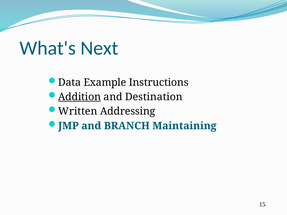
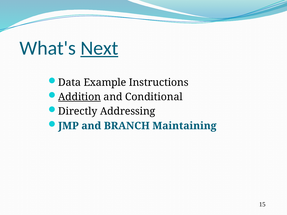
Next underline: none -> present
Destination: Destination -> Conditional
Written: Written -> Directly
